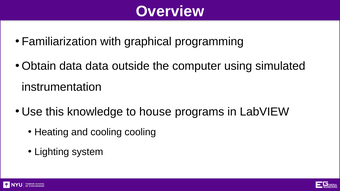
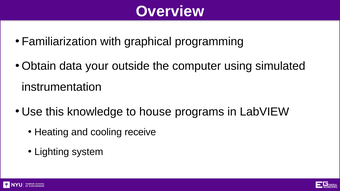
data data: data -> your
cooling cooling: cooling -> receive
